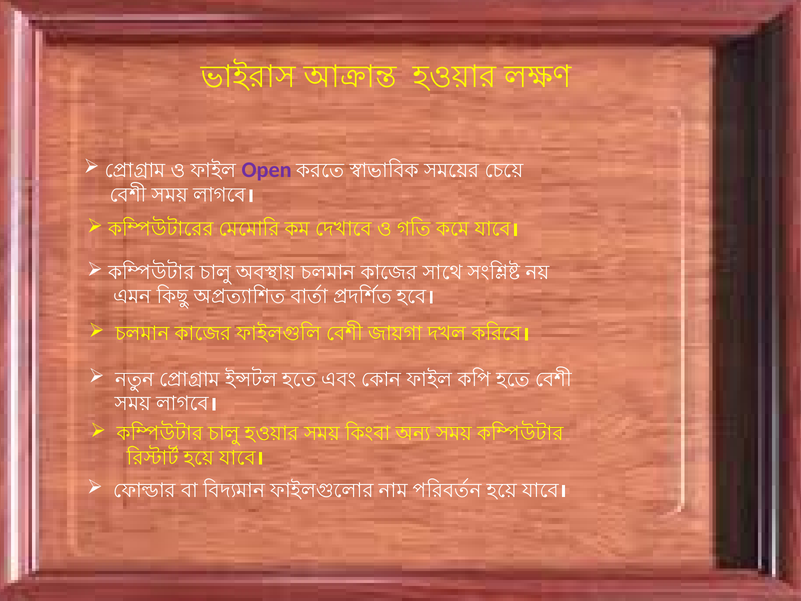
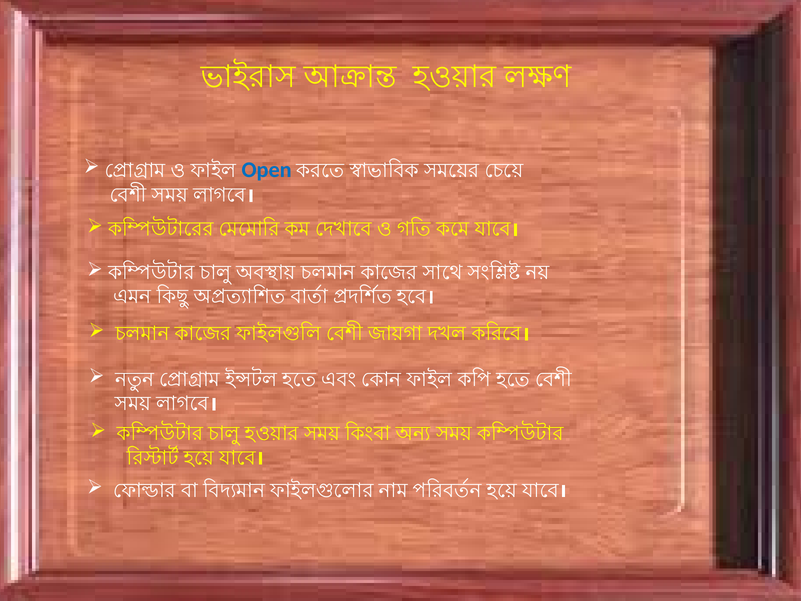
Open colour: purple -> blue
